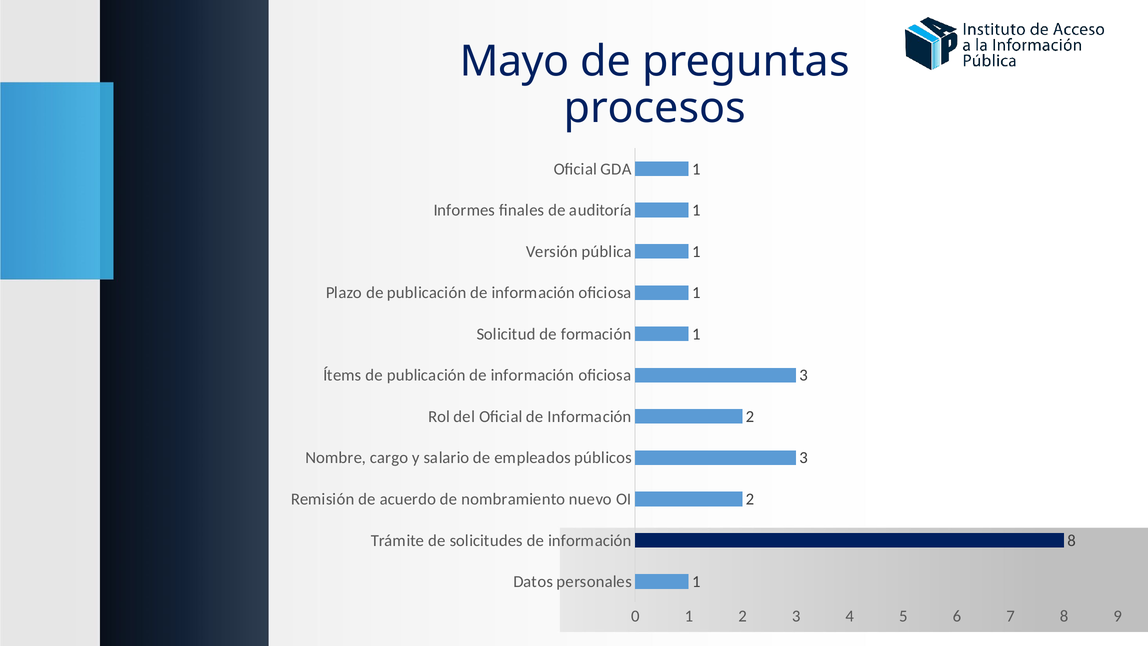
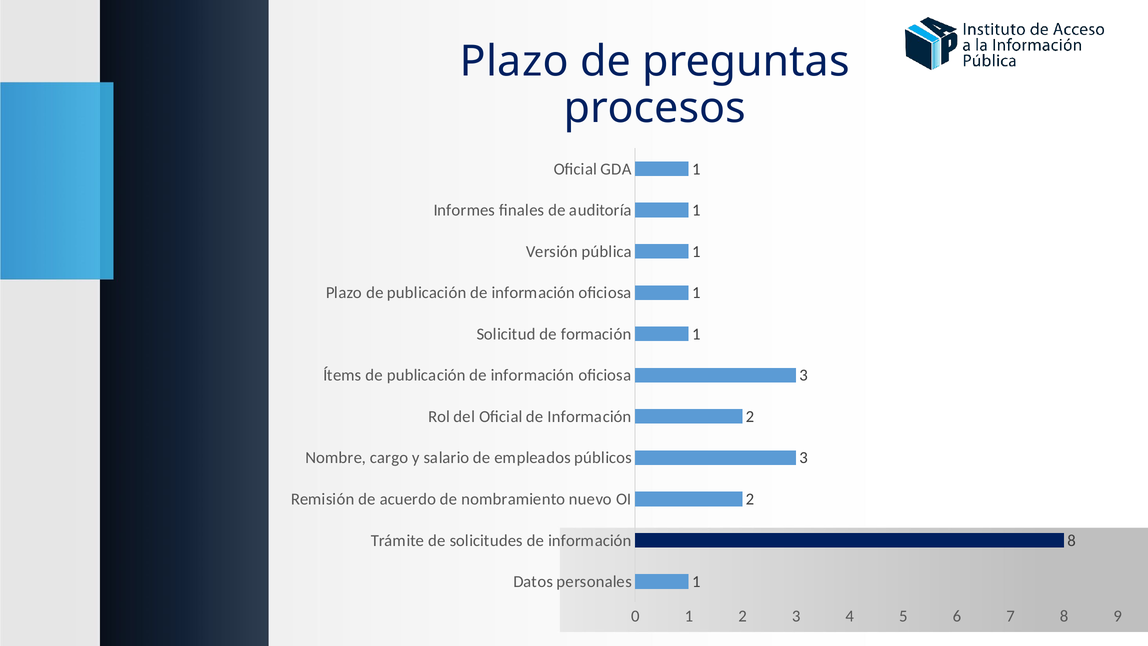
Mayo at (515, 62): Mayo -> Plazo
